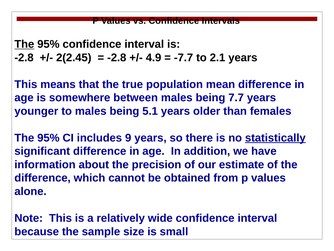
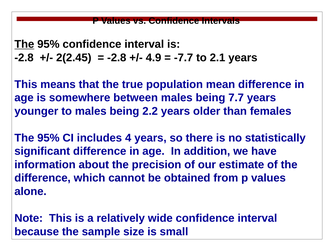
5.1: 5.1 -> 2.2
9: 9 -> 4
statistically underline: present -> none
